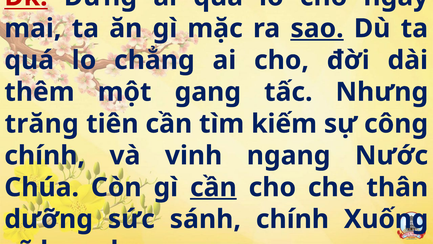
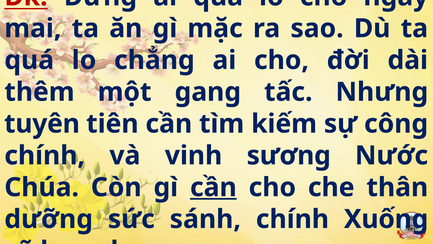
sao underline: present -> none
trăng: trăng -> tuyên
ngang: ngang -> sương
